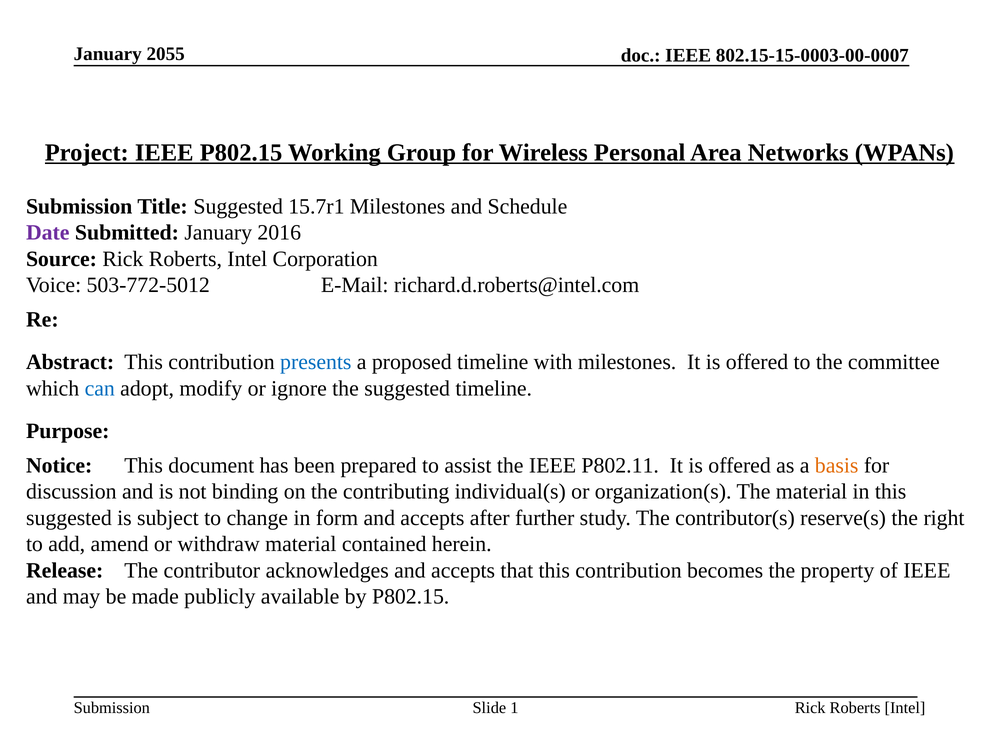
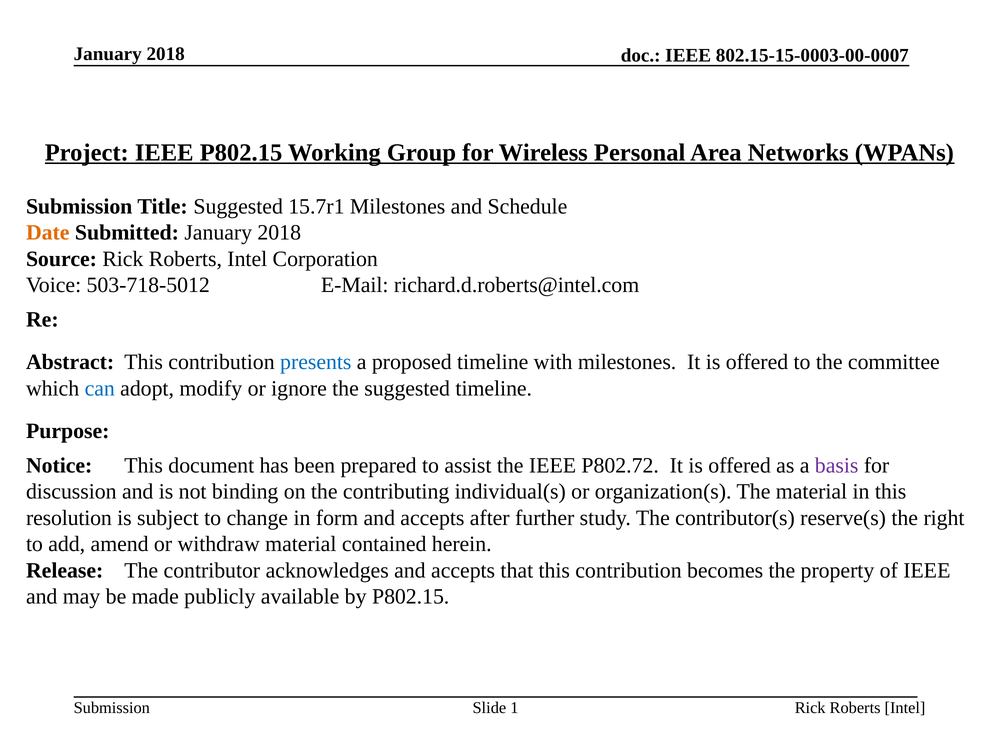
2055 at (166, 54): 2055 -> 2018
Date colour: purple -> orange
Submitted January 2016: 2016 -> 2018
503-772-5012: 503-772-5012 -> 503-718-5012
P802.11: P802.11 -> P802.72
basis colour: orange -> purple
suggested at (69, 517): suggested -> resolution
